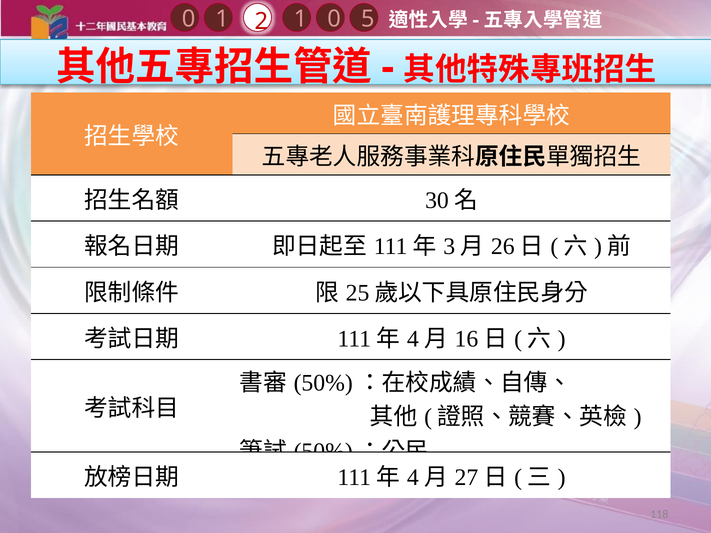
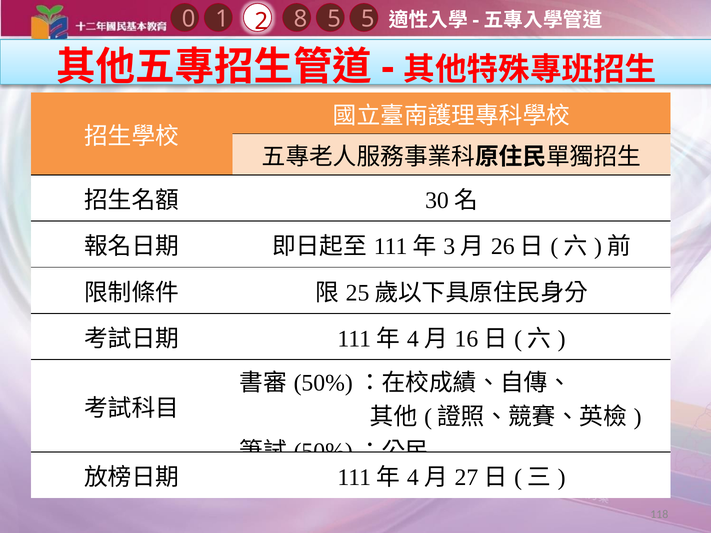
0 at (334, 19): 0 -> 5
2 1: 1 -> 8
